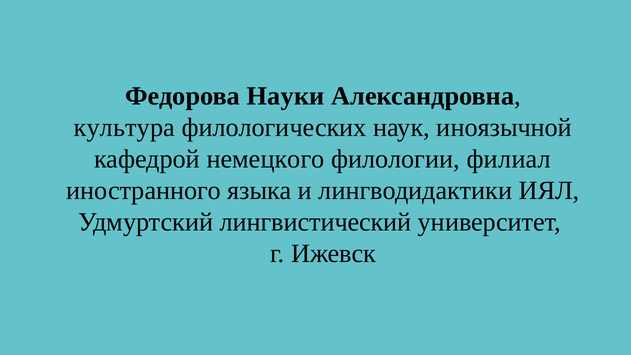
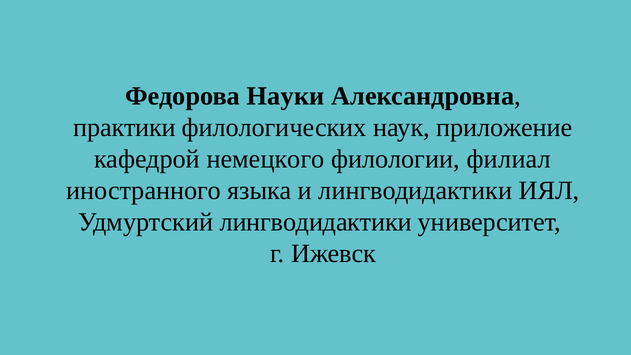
культура: культура -> практики
иноязычной: иноязычной -> приложение
Удмуртский лингвистический: лингвистический -> лингводидактики
